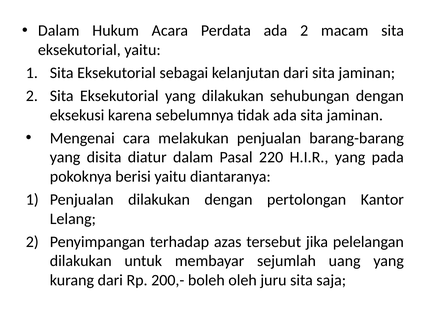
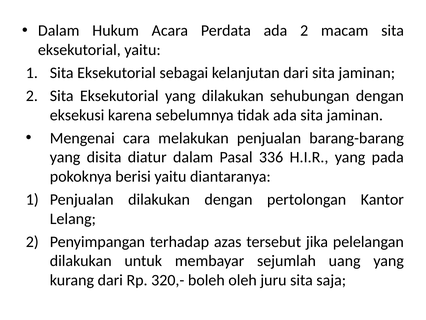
220: 220 -> 336
200,-: 200,- -> 320,-
